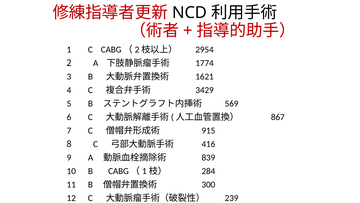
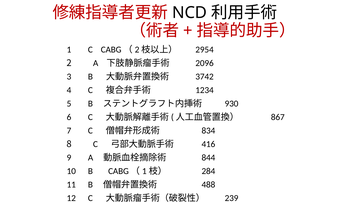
1774: 1774 -> 2096
1621: 1621 -> 3742
3429: 3429 -> 1234
569: 569 -> 930
915: 915 -> 834
839: 839 -> 844
300: 300 -> 488
